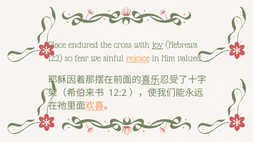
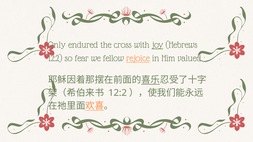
Place: Place -> Only
sinful: sinful -> fellow
